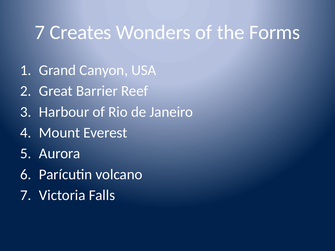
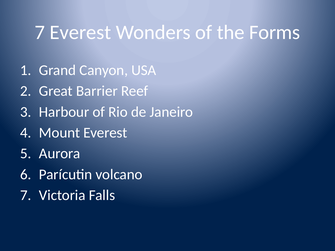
7 Creates: Creates -> Everest
